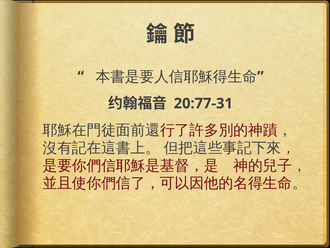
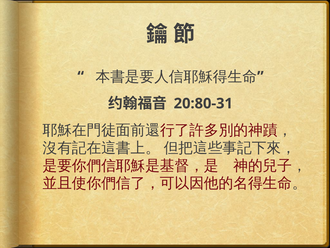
20:77-31: 20:77-31 -> 20:80-31
